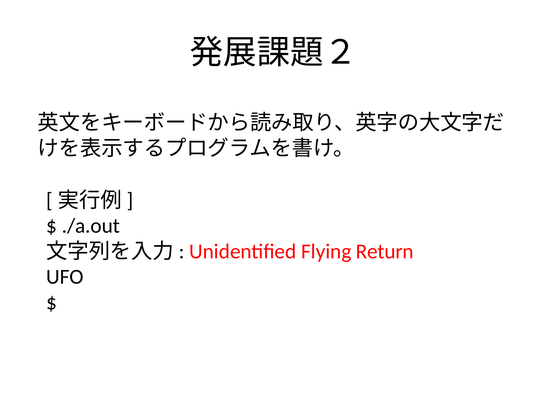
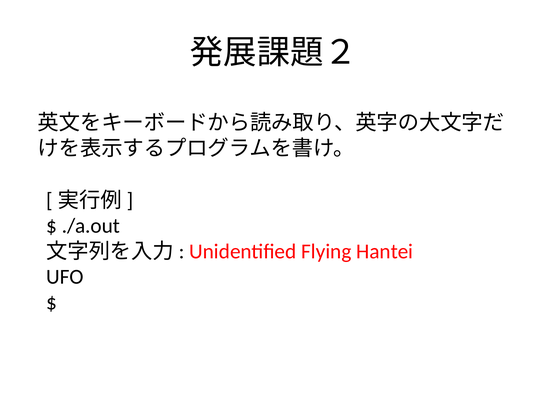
Return: Return -> Hantei
